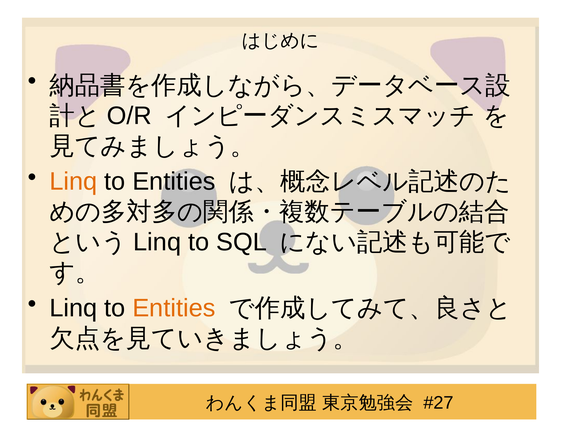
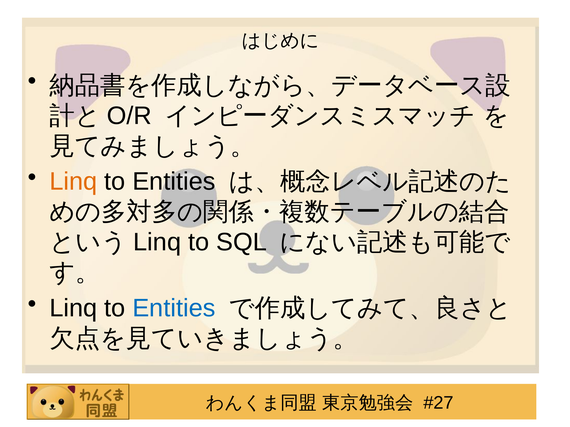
Entities at (174, 308) colour: orange -> blue
